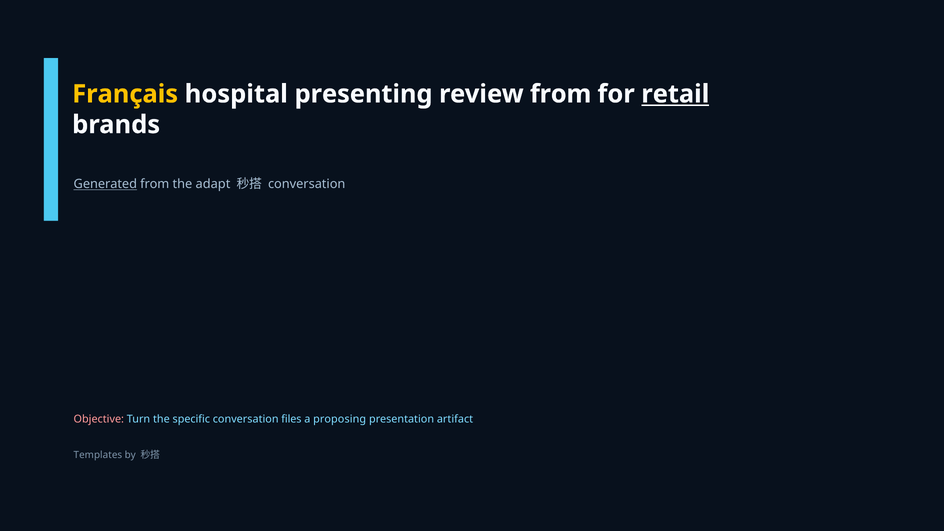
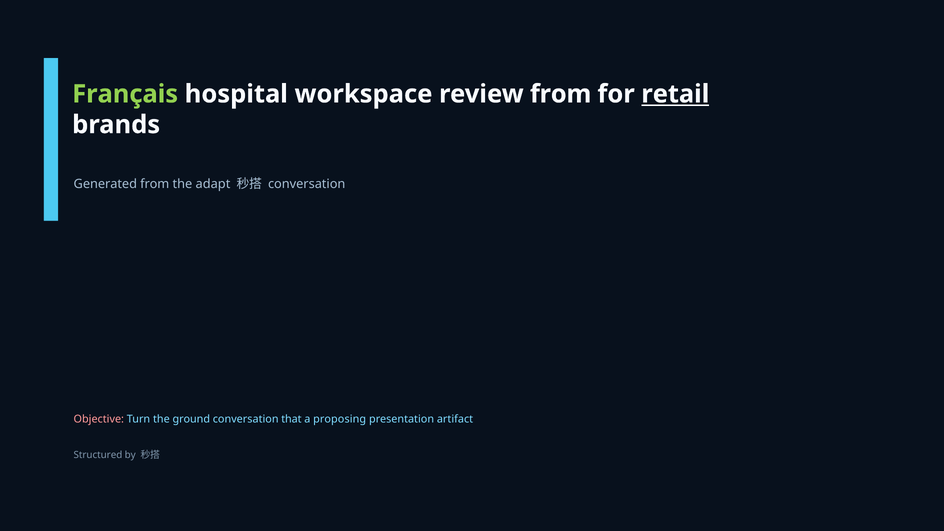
Français colour: yellow -> light green
presenting: presenting -> workspace
Generated underline: present -> none
specific: specific -> ground
files: files -> that
Templates: Templates -> Structured
